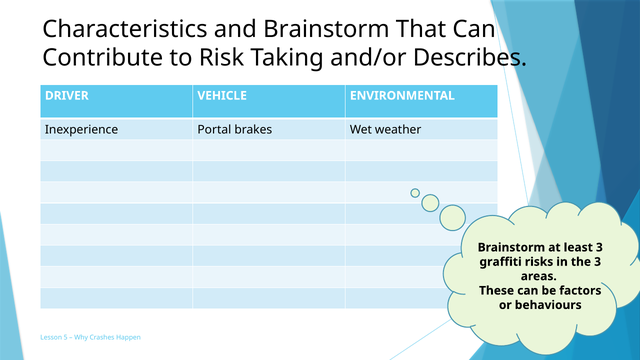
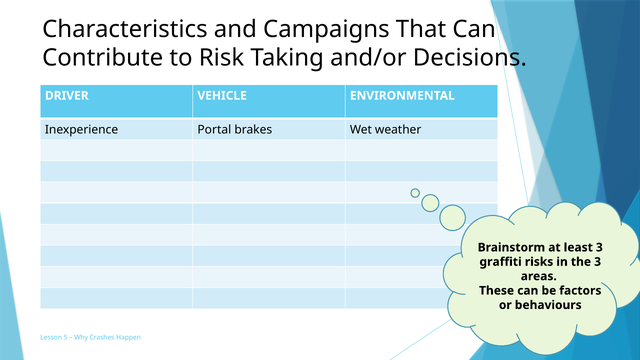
and Brainstorm: Brainstorm -> Campaigns
Describes: Describes -> Decisions
